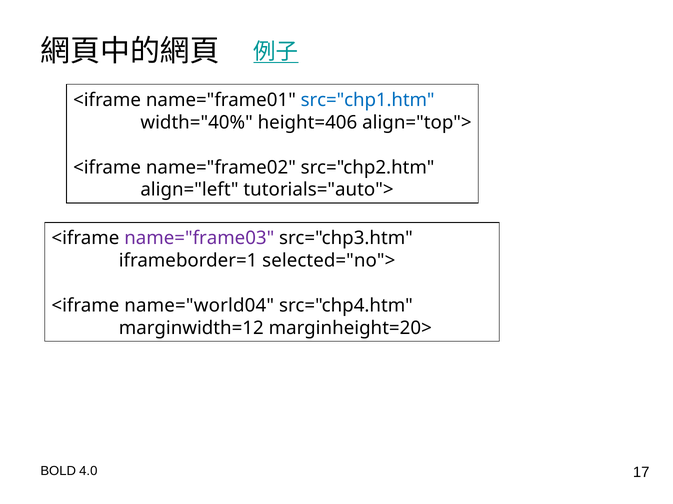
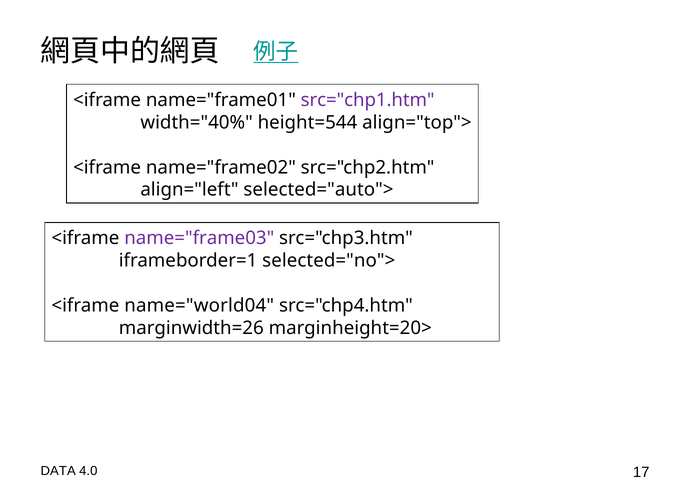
src="chp1.htm colour: blue -> purple
height=406: height=406 -> height=544
tutorials="auto">: tutorials="auto"> -> selected="auto">
marginwidth=12: marginwidth=12 -> marginwidth=26
BOLD: BOLD -> DATA
